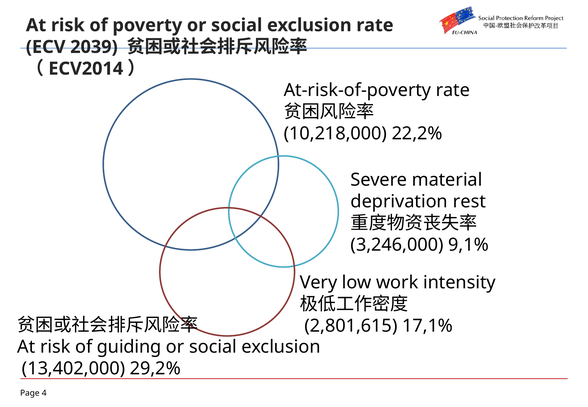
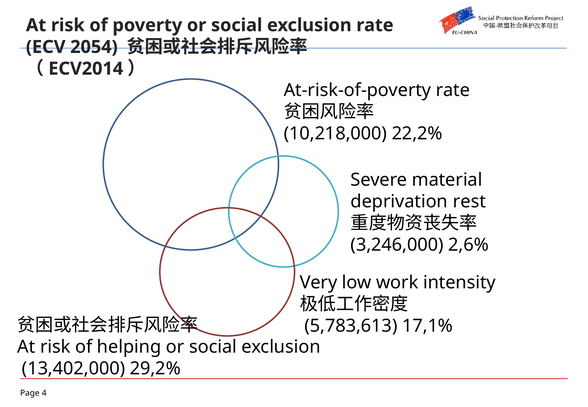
2039: 2039 -> 2054
9,1%: 9,1% -> 2,6%
2,801,615: 2,801,615 -> 5,783,613
guiding: guiding -> helping
